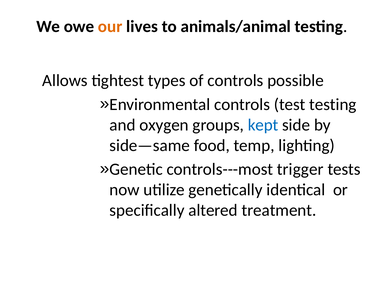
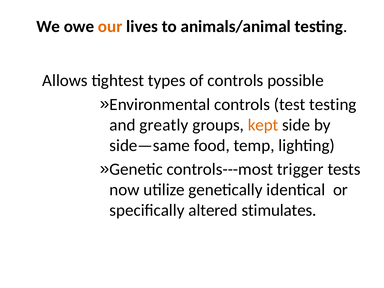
oxygen: oxygen -> greatly
kept colour: blue -> orange
treatment: treatment -> stimulates
